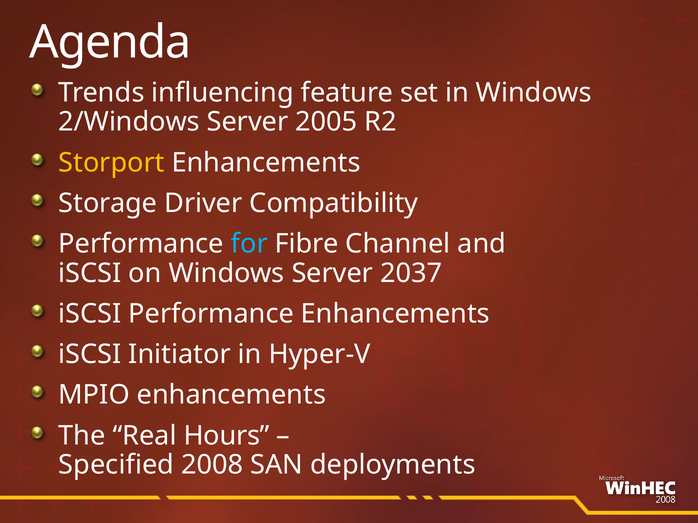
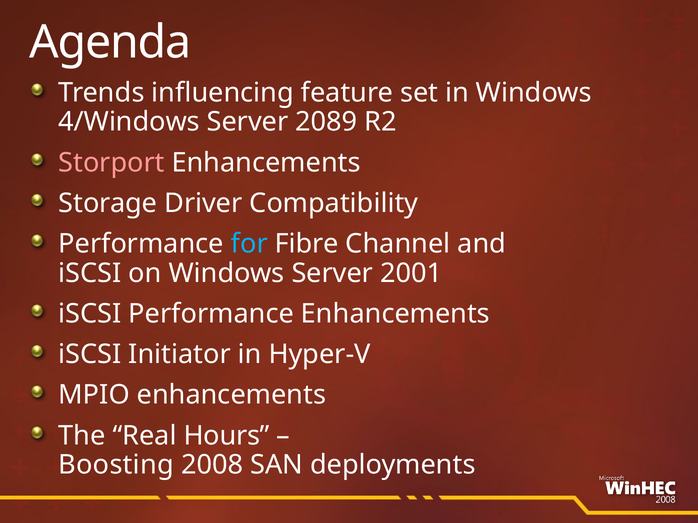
2/Windows: 2/Windows -> 4/Windows
2005: 2005 -> 2089
Storport colour: yellow -> pink
2037: 2037 -> 2001
Specified: Specified -> Boosting
